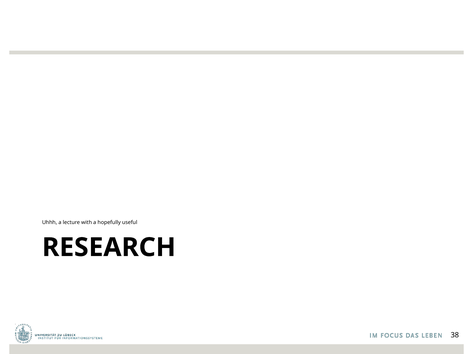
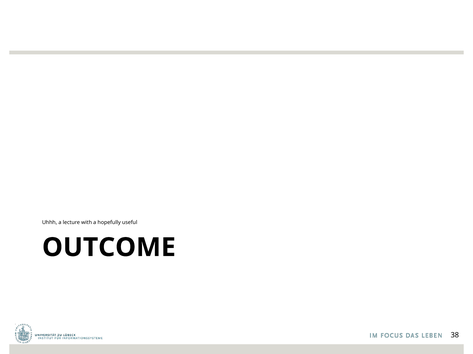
RESEARCH: RESEARCH -> OUTCOME
